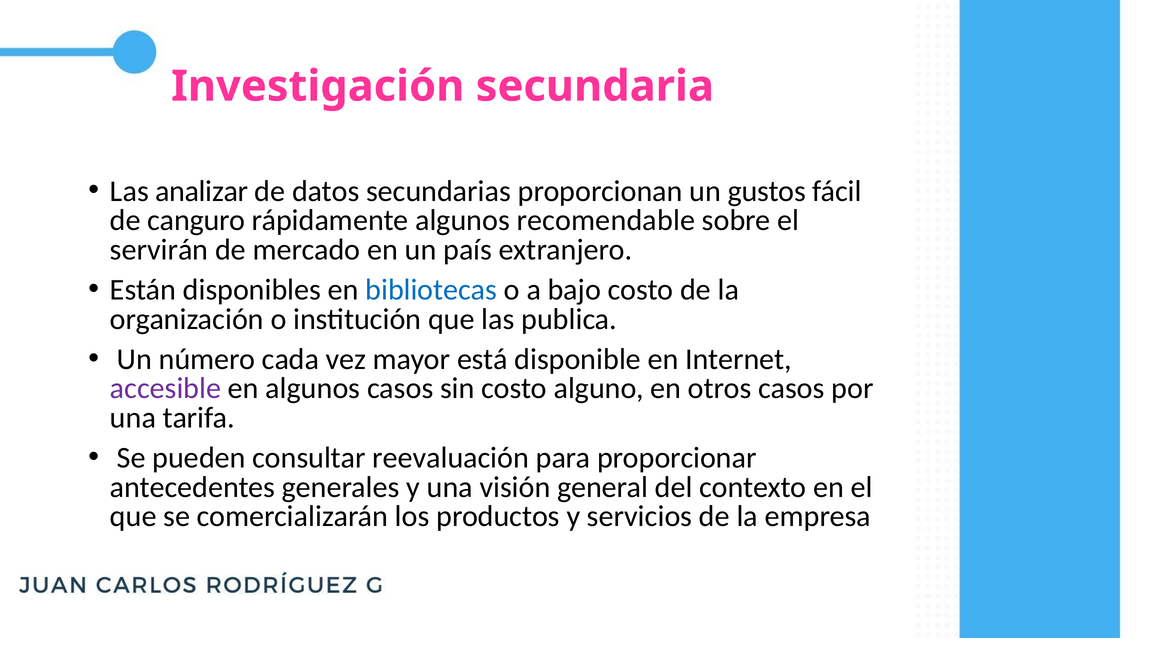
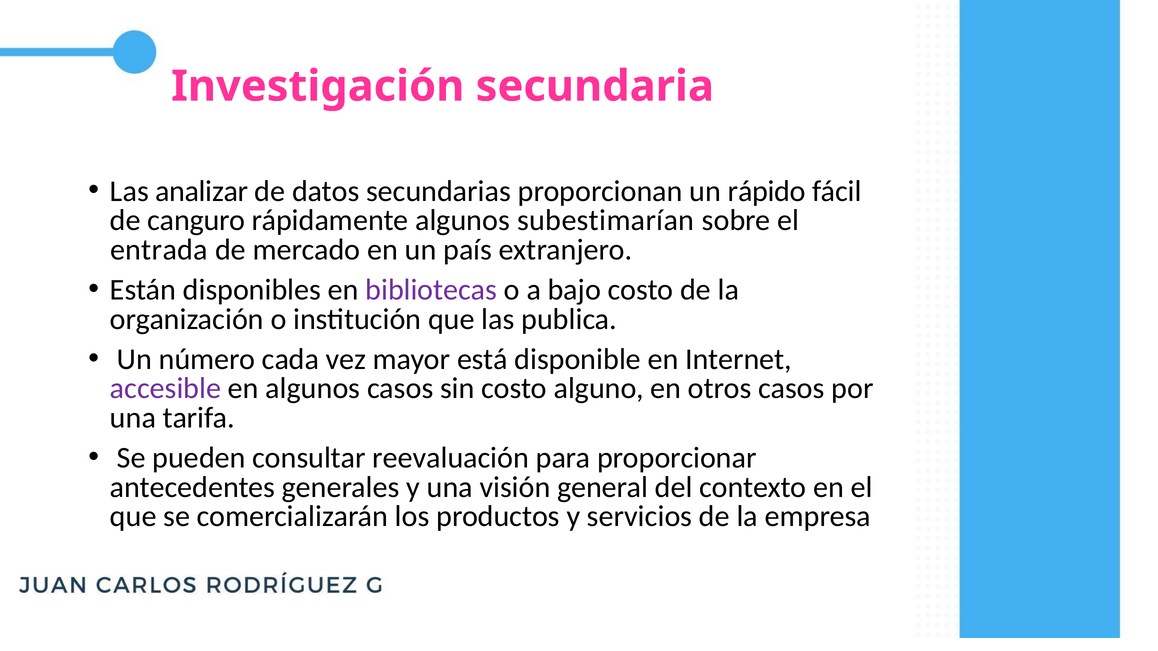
gustos: gustos -> rápido
recomendable: recomendable -> subestimarían
servirán: servirán -> entrada
bibliotecas colour: blue -> purple
